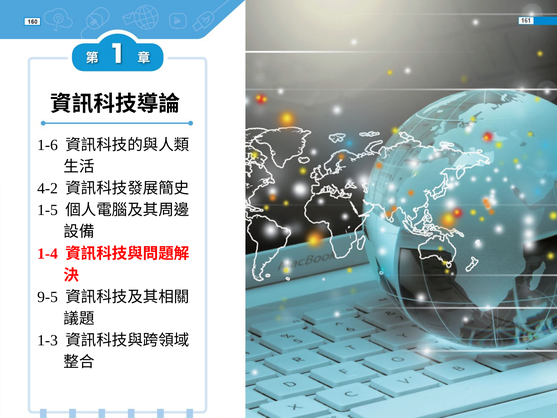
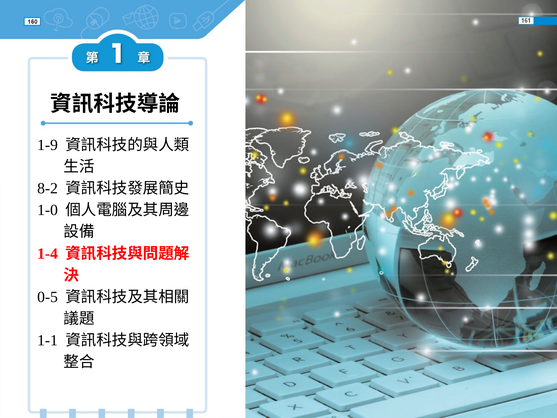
1-6: 1-6 -> 1-9
4-2: 4-2 -> 8-2
1-5: 1-5 -> 1-0
9-5: 9-5 -> 0-5
1-3: 1-3 -> 1-1
